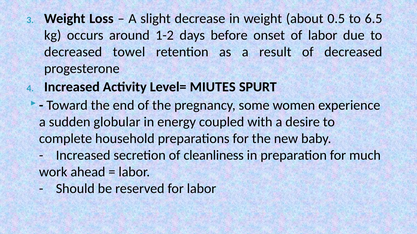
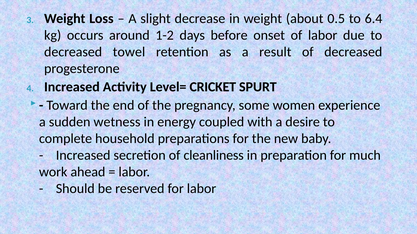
6.5: 6.5 -> 6.4
MIUTES: MIUTES -> CRICKET
globular: globular -> wetness
